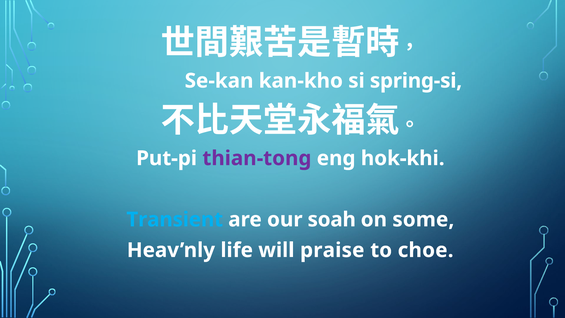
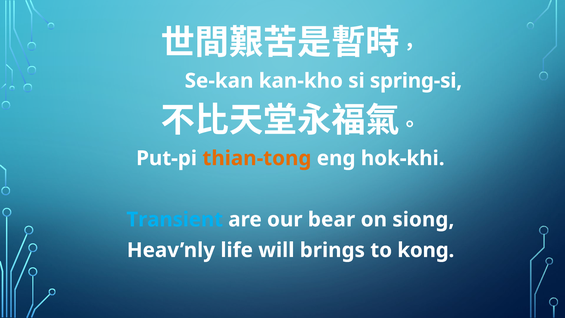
thian-tong colour: purple -> orange
soah: soah -> bear
some: some -> siong
praise: praise -> brings
choe: choe -> kong
